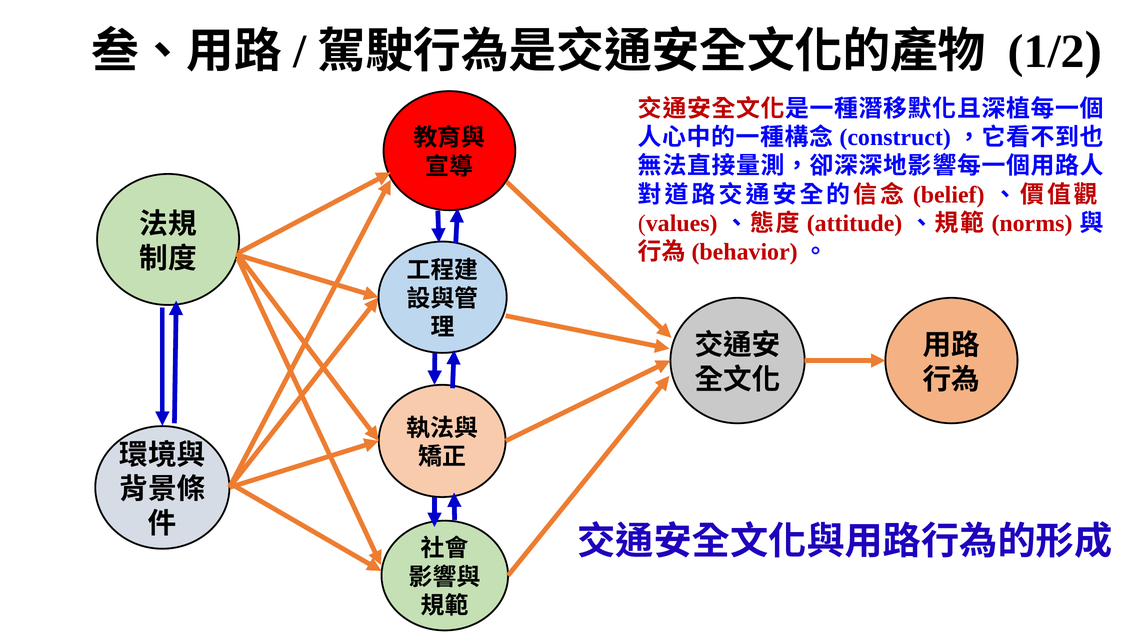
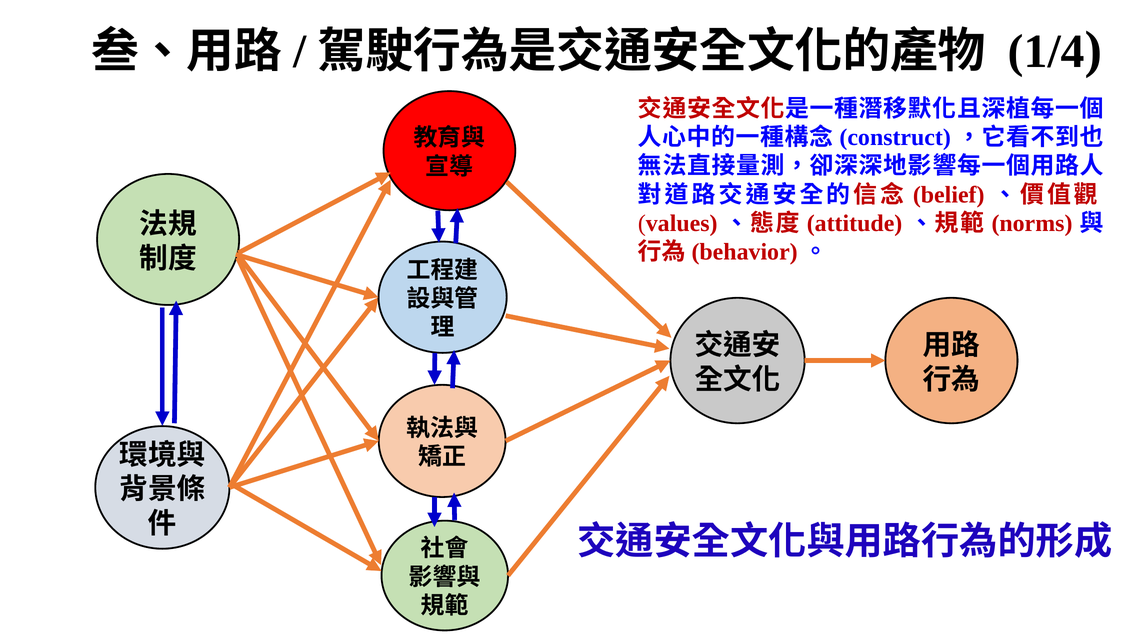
1/2: 1/2 -> 1/4
